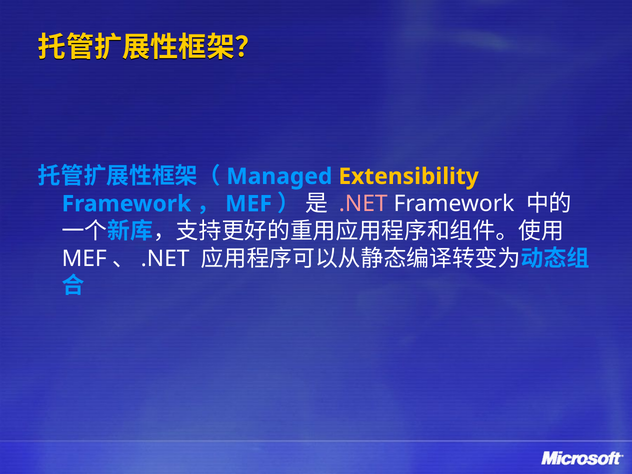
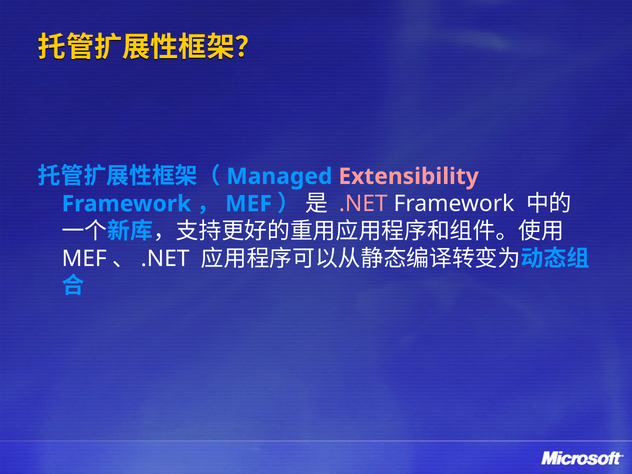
Extensibility colour: yellow -> pink
